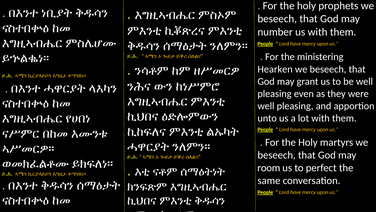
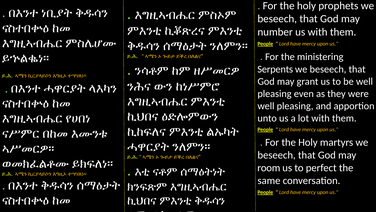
Hearken: Hearken -> Serpents
